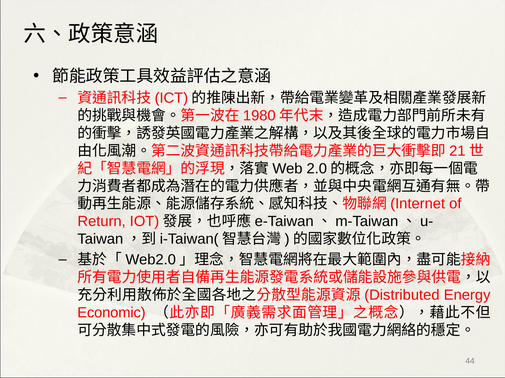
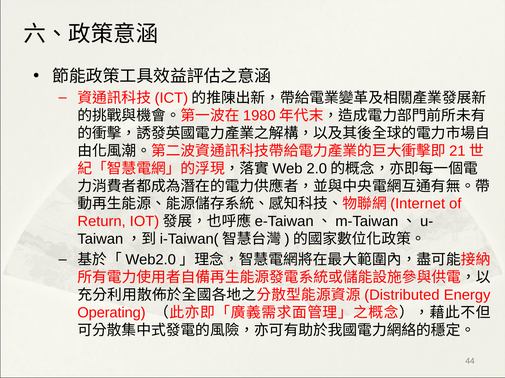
Economic: Economic -> Operating
